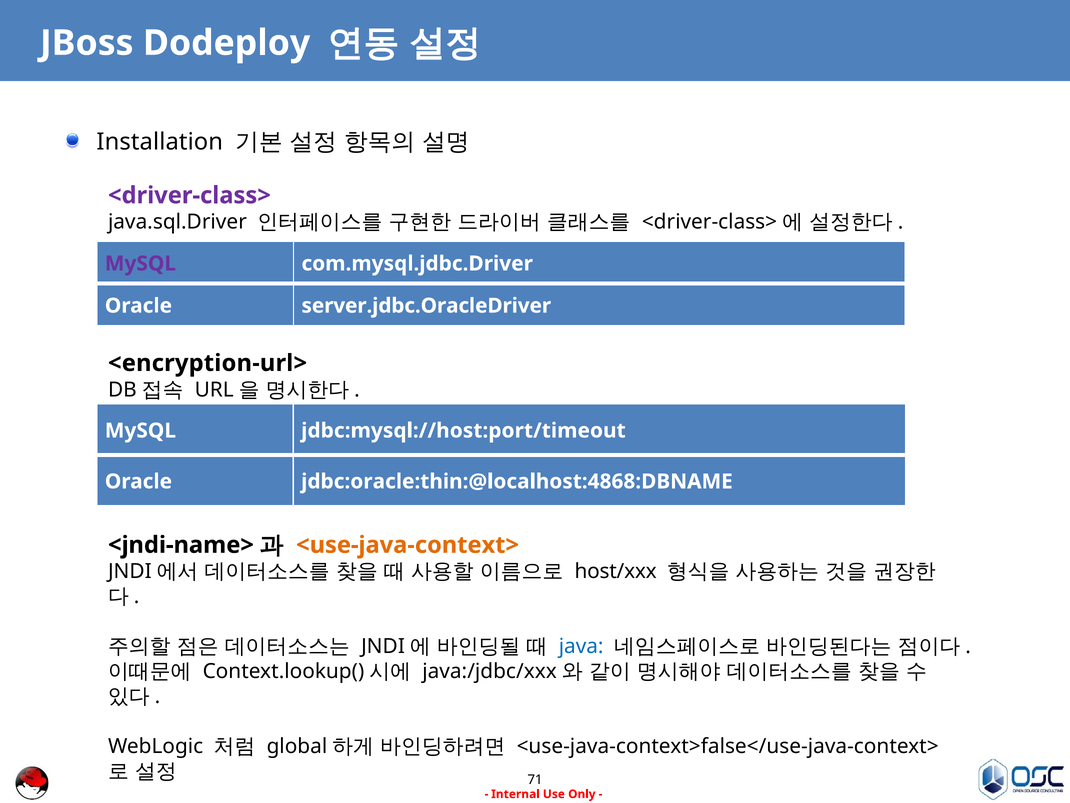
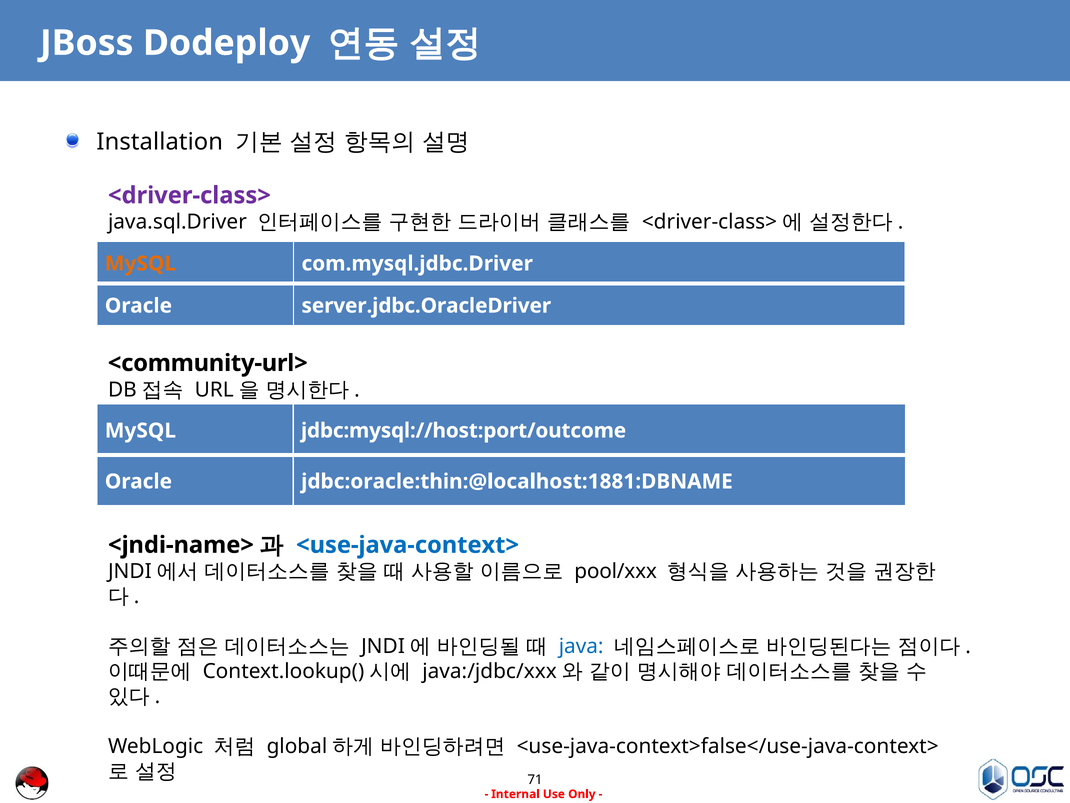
MySQL at (140, 263) colour: purple -> orange
<encryption-url>: <encryption-url> -> <community-url>
jdbc:mysql://host:port/timeout: jdbc:mysql://host:port/timeout -> jdbc:mysql://host:port/outcome
jdbc:oracle:thin:@localhost:4868:DBNAME: jdbc:oracle:thin:@localhost:4868:DBNAME -> jdbc:oracle:thin:@localhost:1881:DBNAME
<use-java-context> colour: orange -> blue
host/xxx: host/xxx -> pool/xxx
